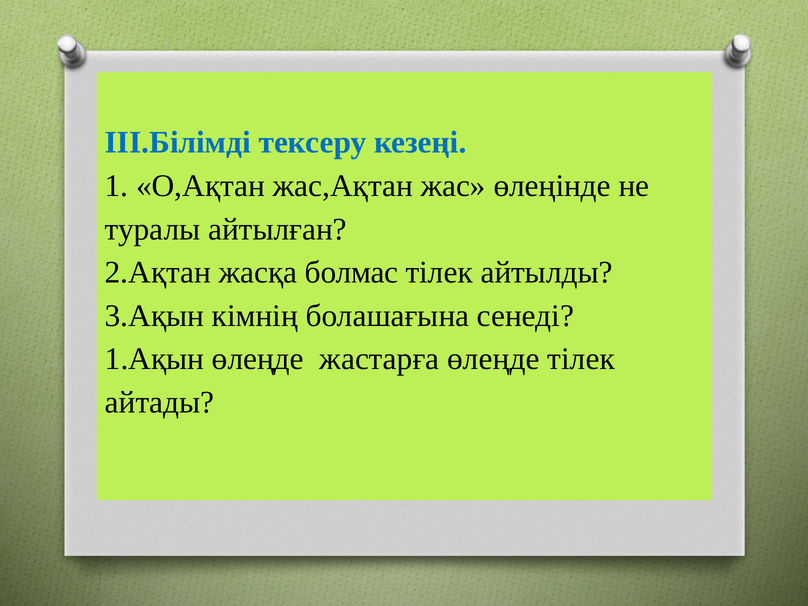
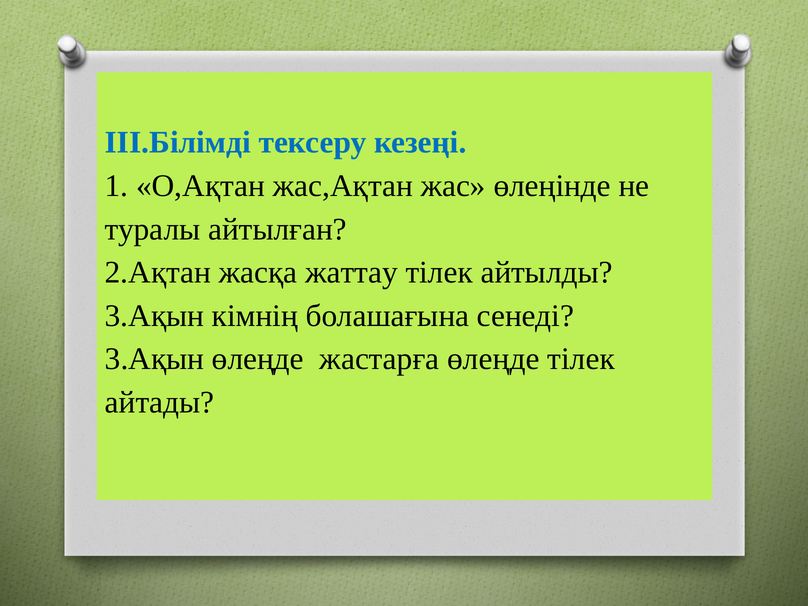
болмас: болмас -> жаттау
1.Ақын at (154, 359): 1.Ақын -> 3.Ақын
